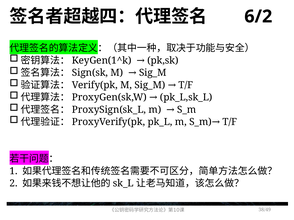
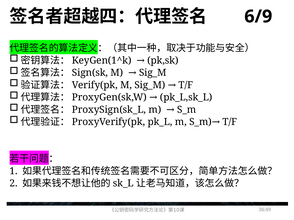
6/2: 6/2 -> 6/9
